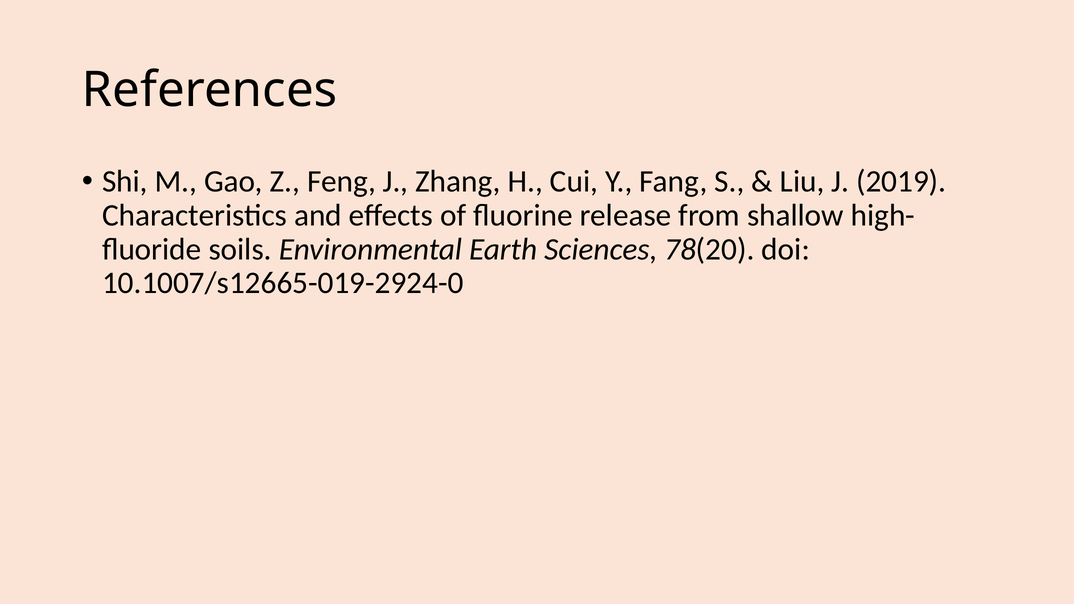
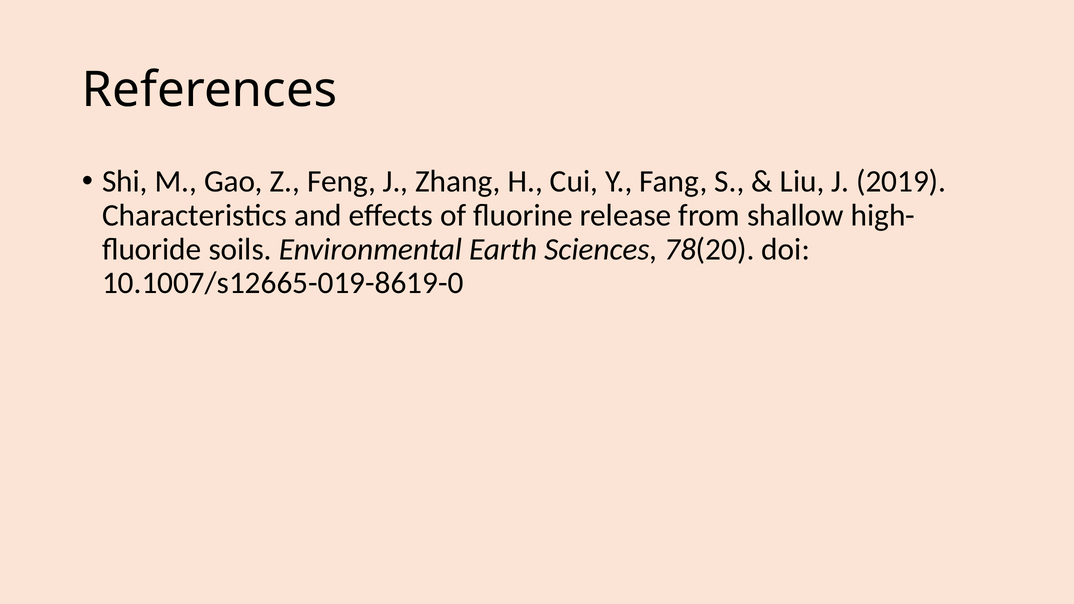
10.1007/s12665-019-2924-0: 10.1007/s12665-019-2924-0 -> 10.1007/s12665-019-8619-0
